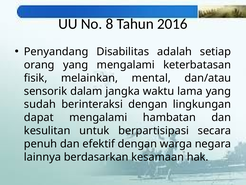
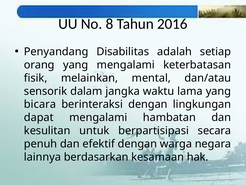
sudah: sudah -> bicara
